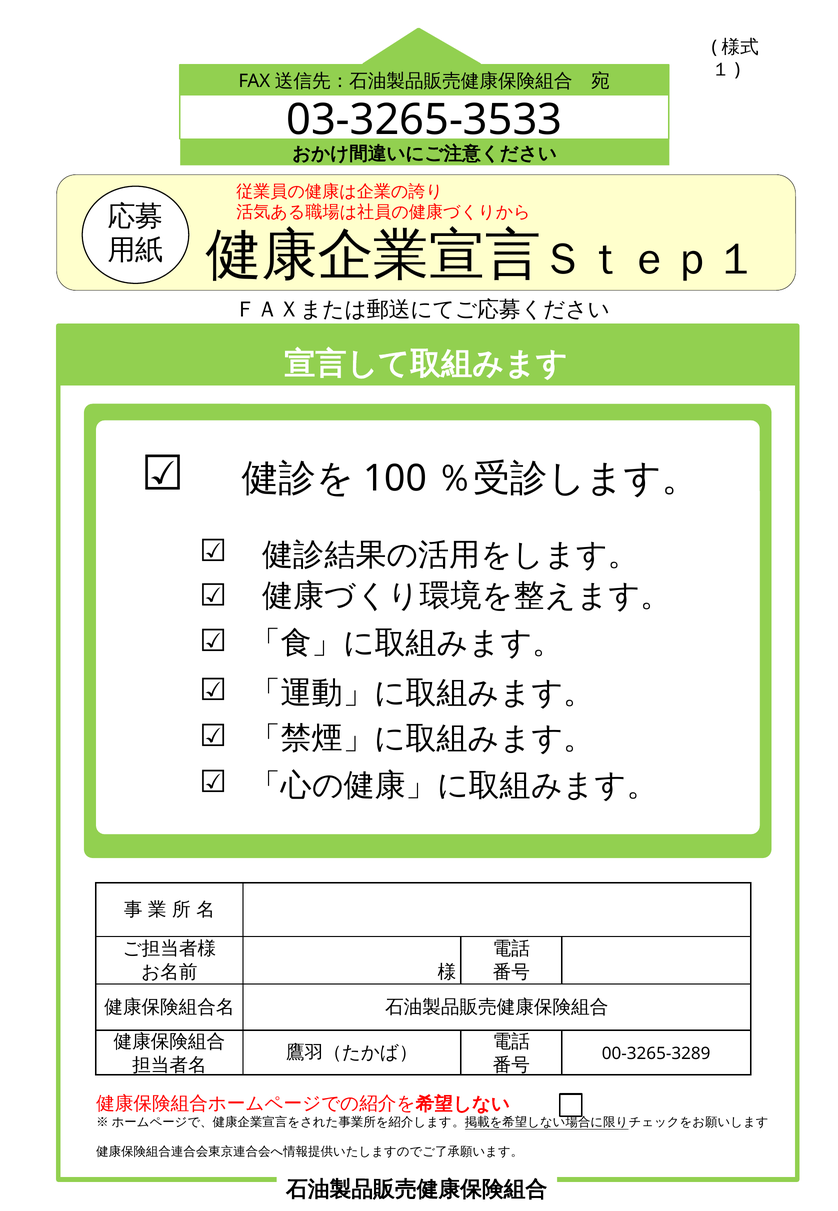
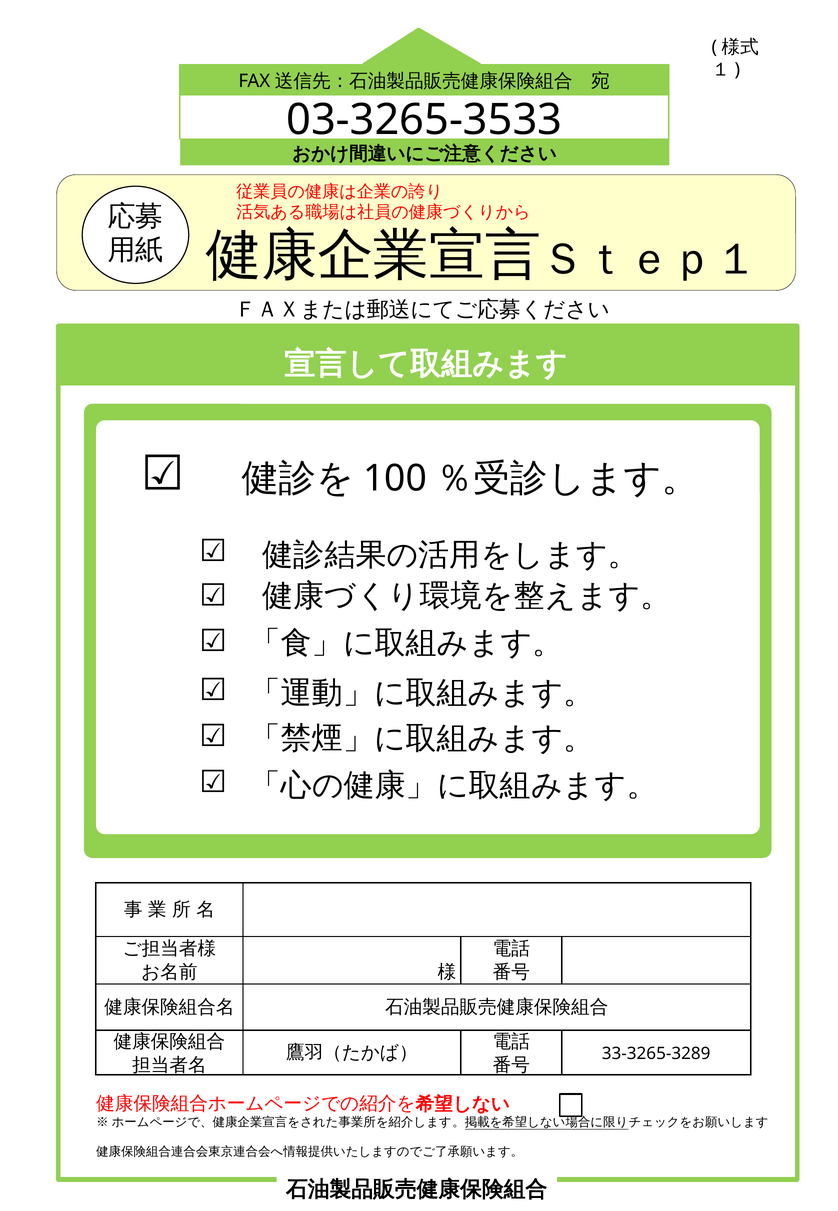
00-3265-3289: 00-3265-3289 -> 33-3265-3289
